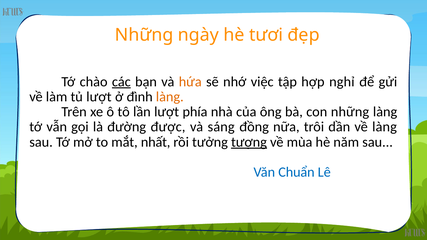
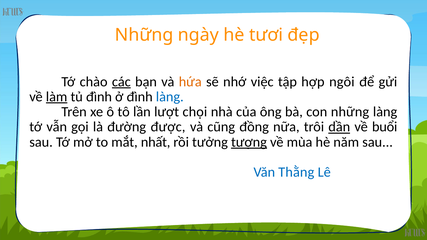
nghỉ: nghỉ -> ngôi
làm underline: none -> present
tủ lượt: lượt -> đình
làng at (170, 97) colour: orange -> blue
phía: phía -> chọi
sáng: sáng -> cũng
dần underline: none -> present
về làng: làng -> buổi
Chuẩn: Chuẩn -> Thằng
